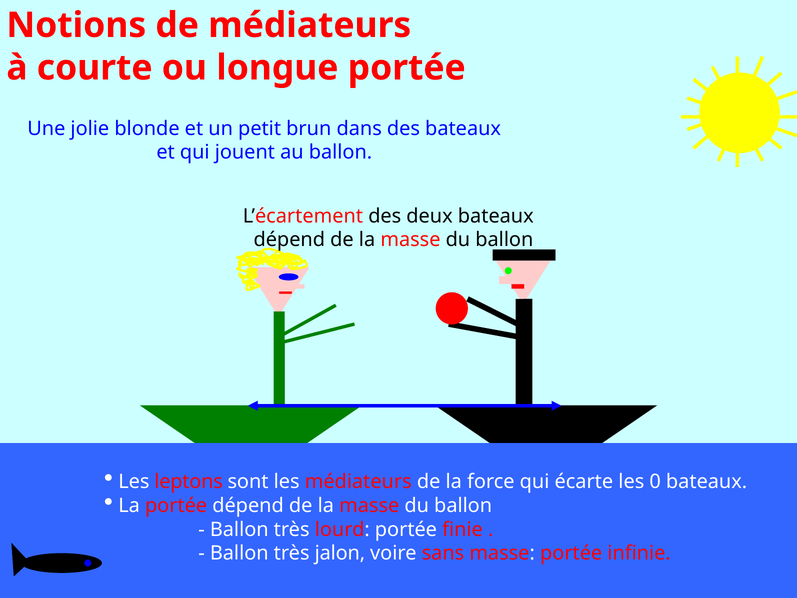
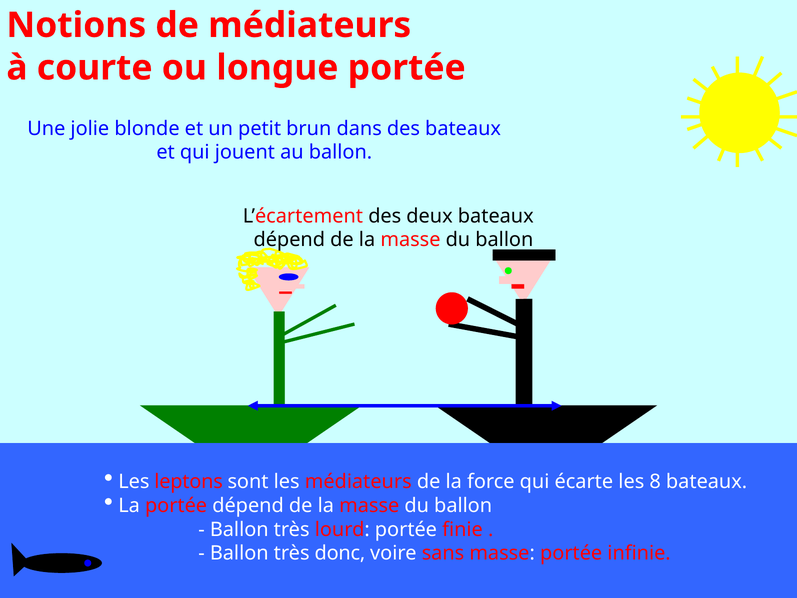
0: 0 -> 8
jalon: jalon -> donc
